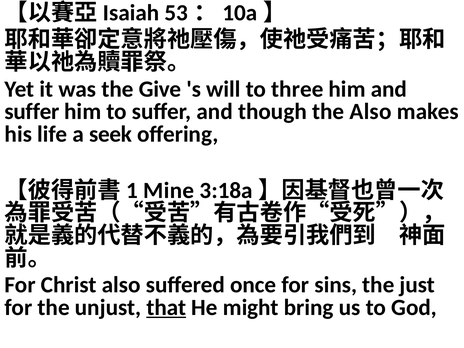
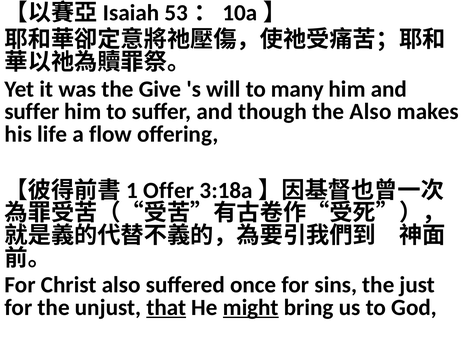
three: three -> many
seek: seek -> flow
Mine: Mine -> Offer
might underline: none -> present
